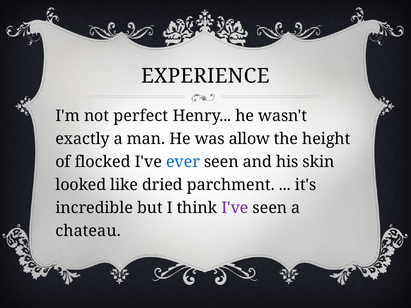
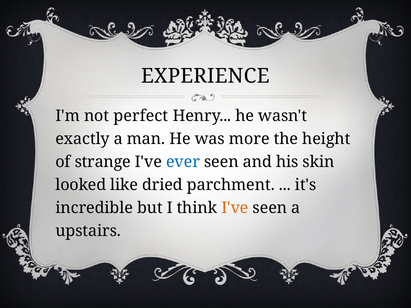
allow: allow -> more
flocked: flocked -> strange
I've at (235, 208) colour: purple -> orange
chateau: chateau -> upstairs
